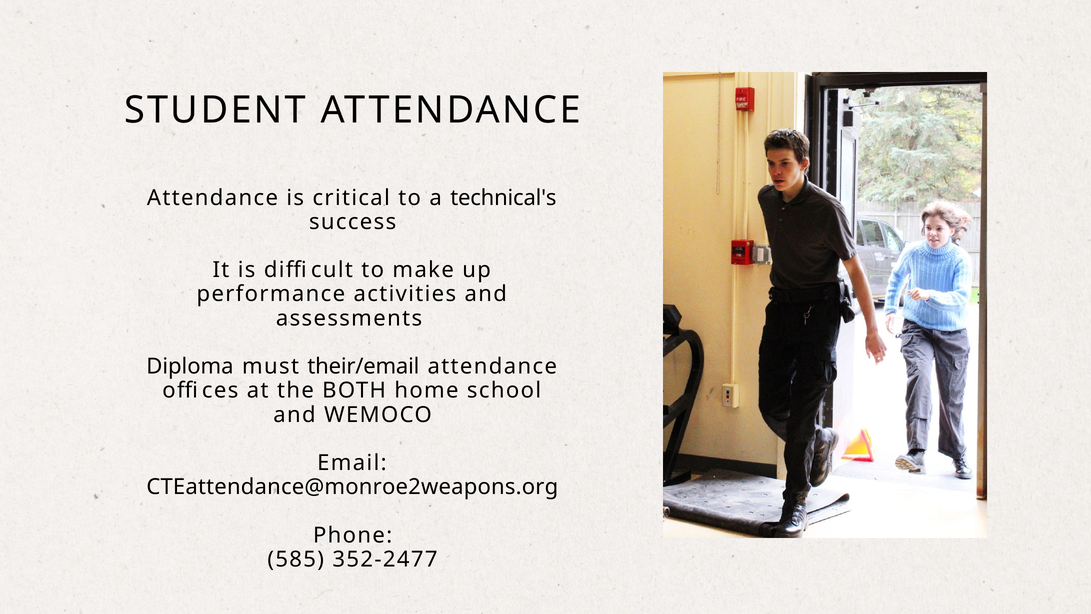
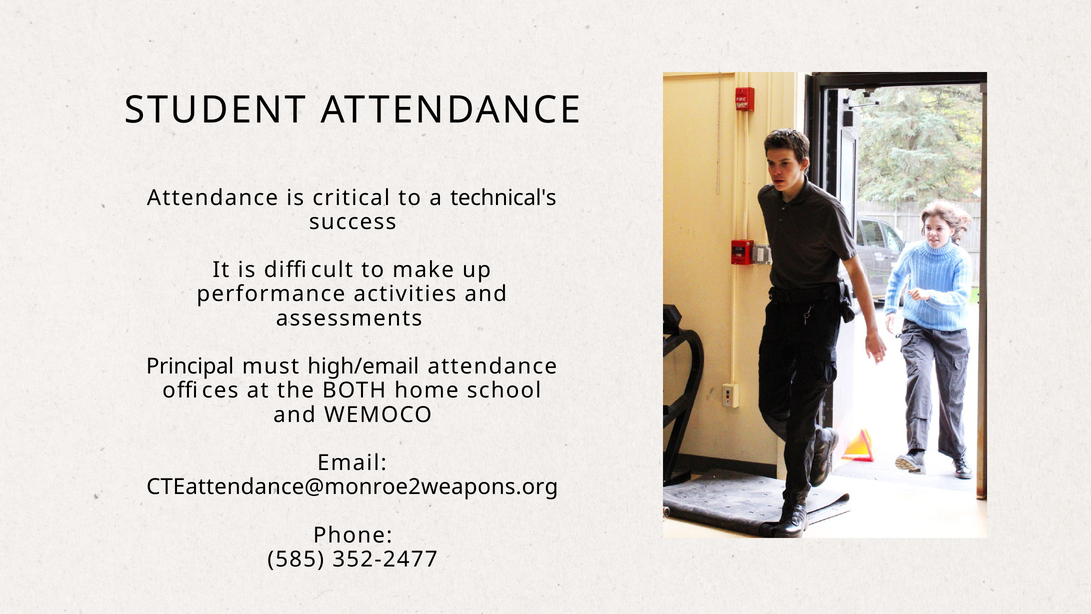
Diploma: Diploma -> Principal
their/email: their/email -> high/email
